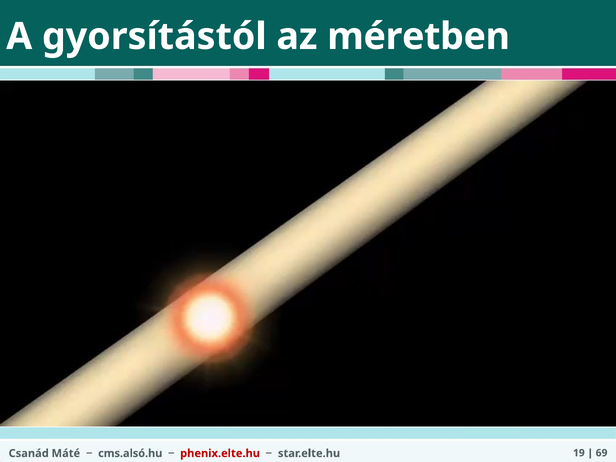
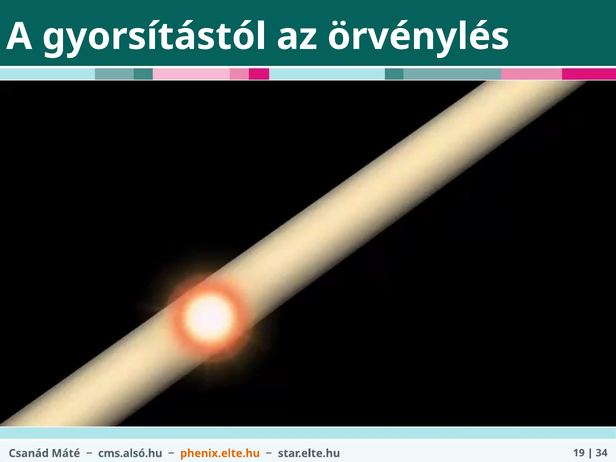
méretben: méretben -> örvénylés
69: 69 -> 34
phenix.elte.hu colour: red -> orange
